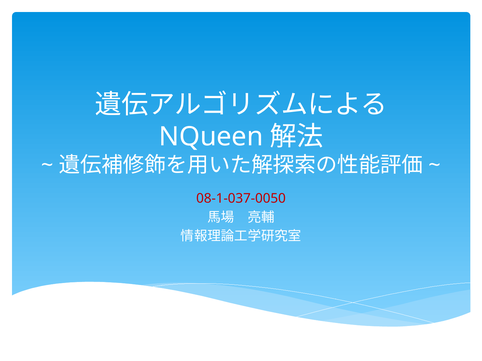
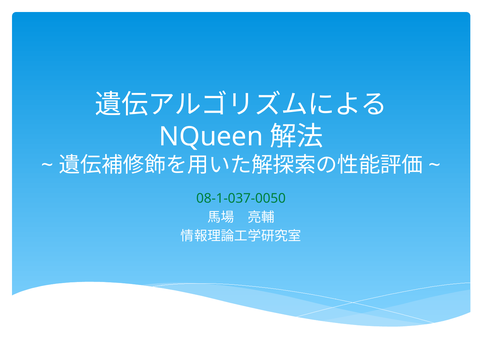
08-1-037-0050 colour: red -> green
